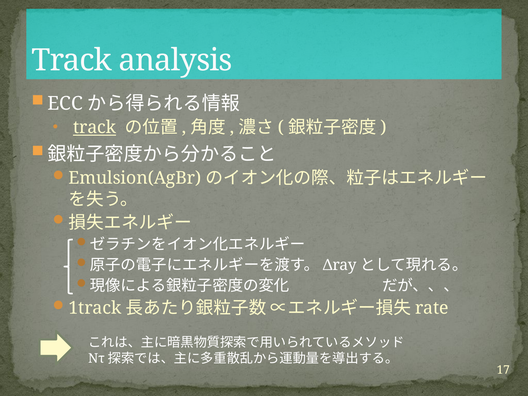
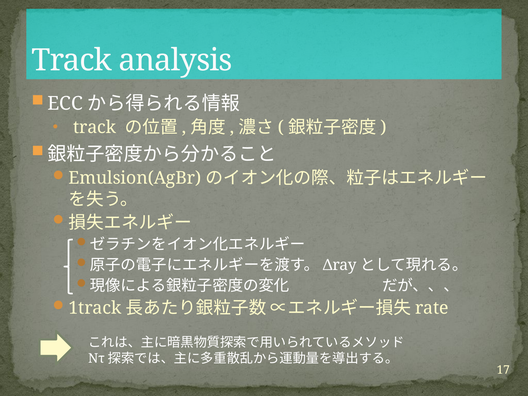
track at (95, 128) underline: present -> none
